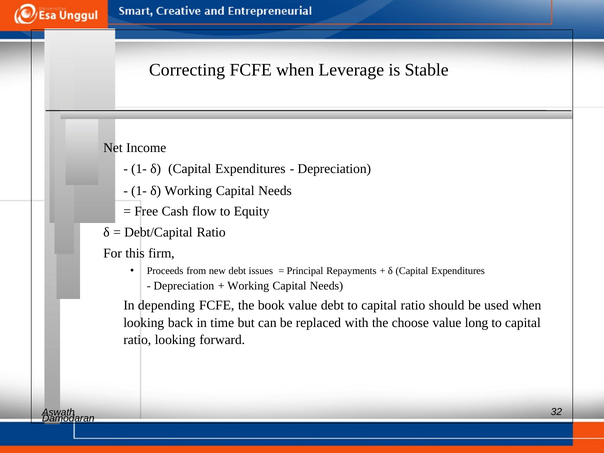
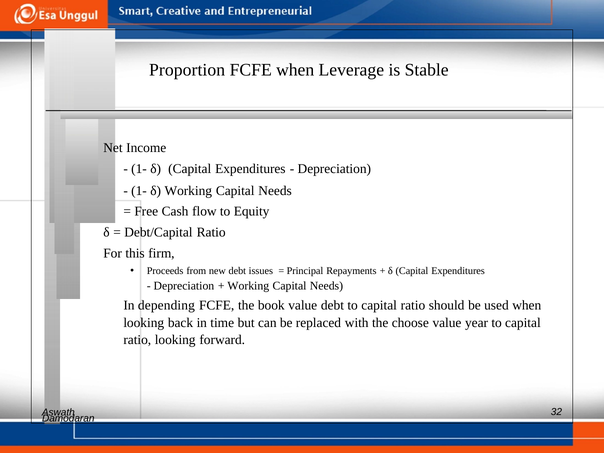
Correcting: Correcting -> Proportion
long: long -> year
